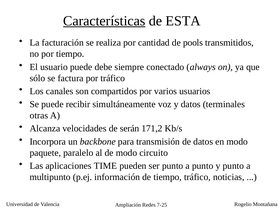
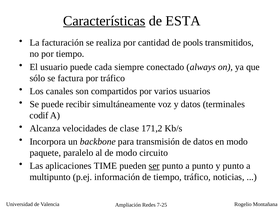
debe: debe -> cada
otras: otras -> codif
serán: serán -> clase
ser underline: none -> present
